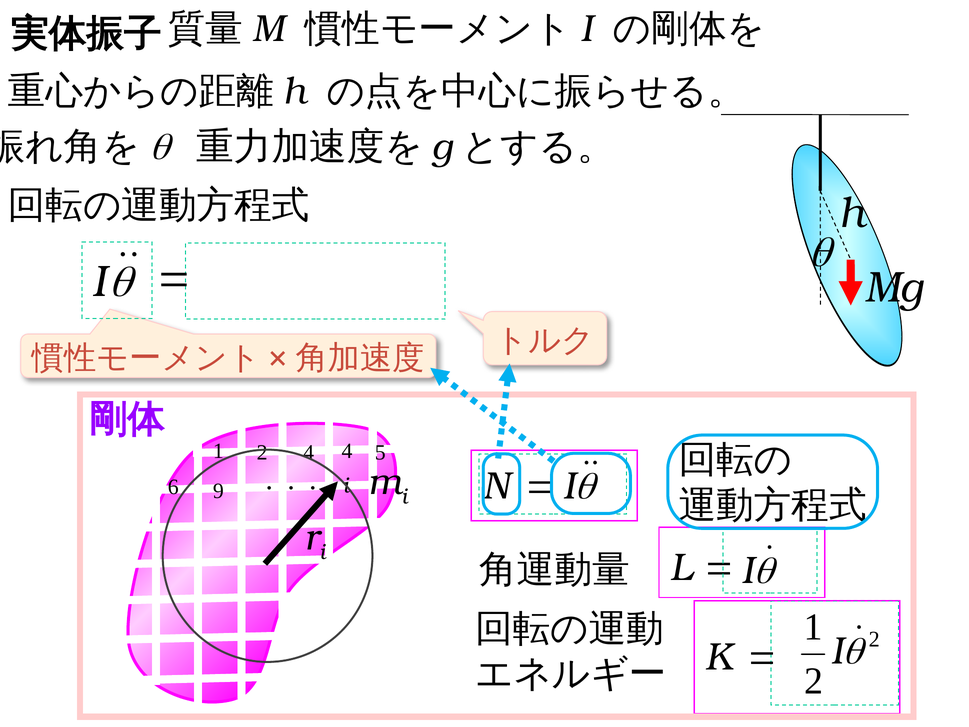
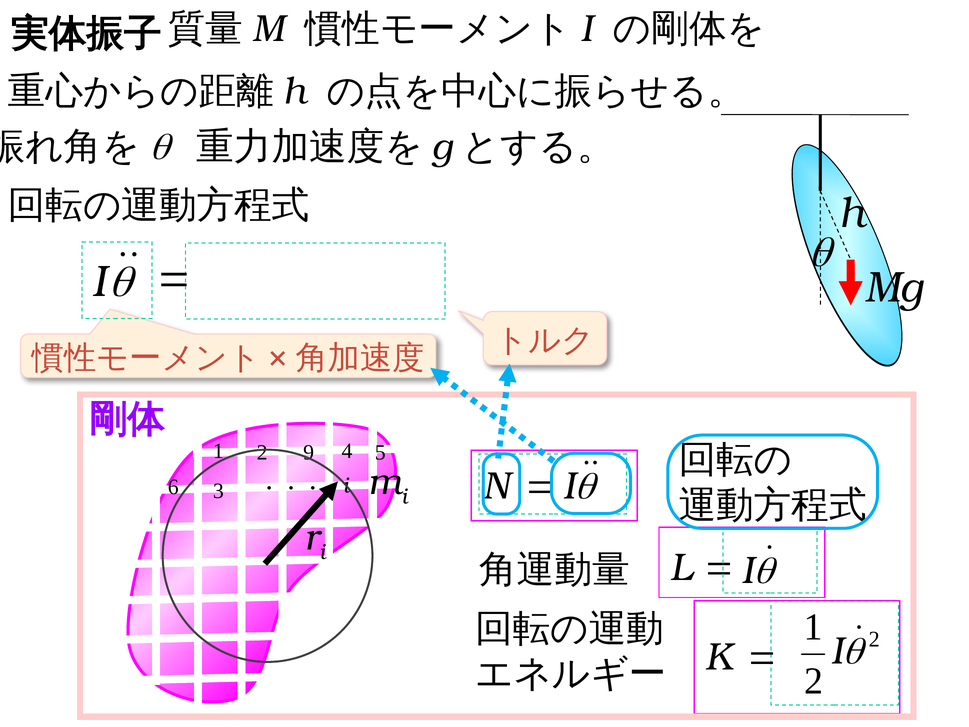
2 4: 4 -> 9
9: 9 -> 3
